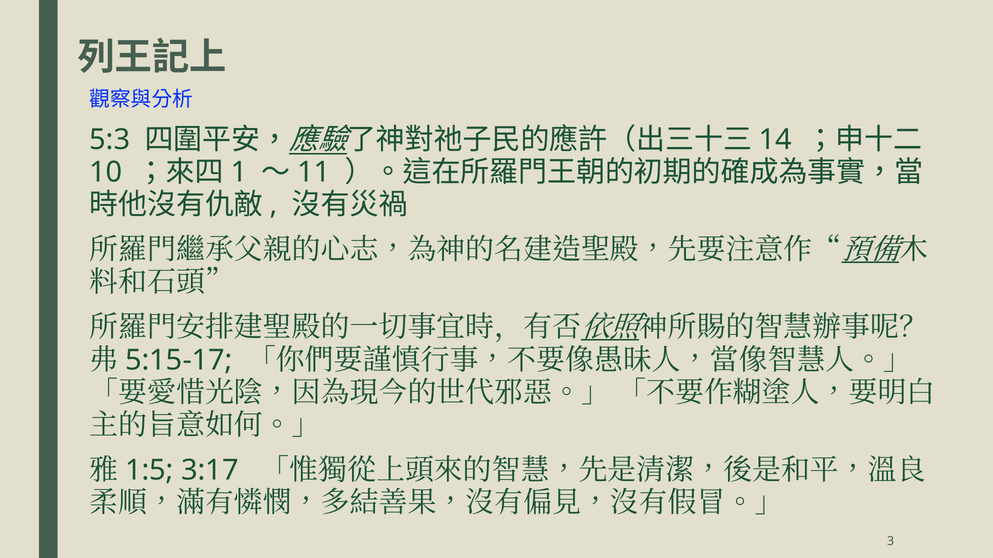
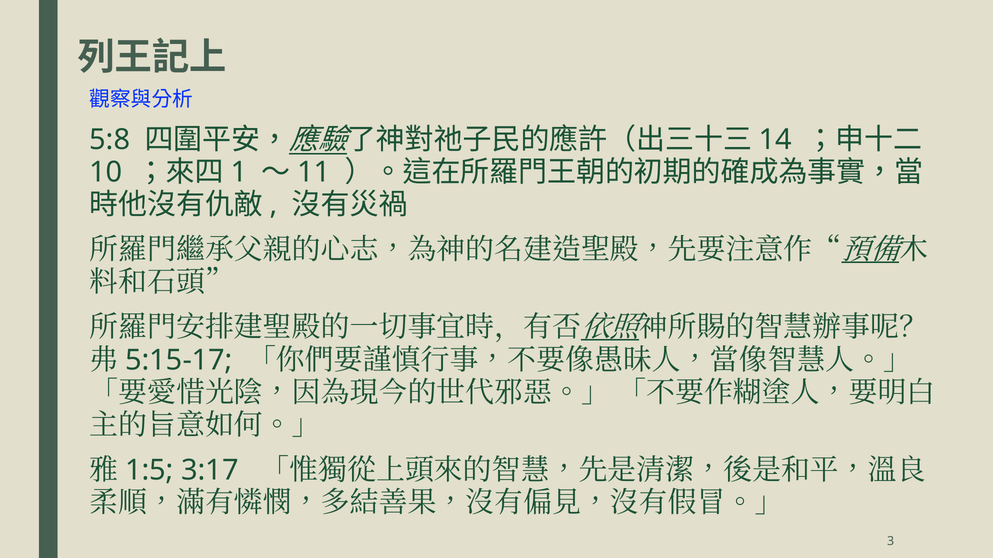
5:3: 5:3 -> 5:8
